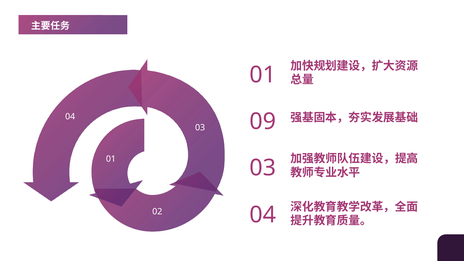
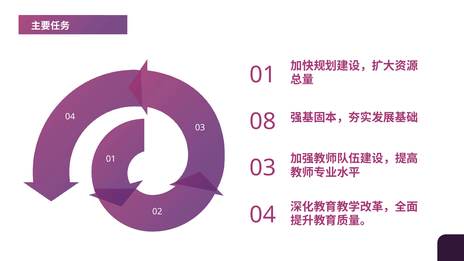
09: 09 -> 08
